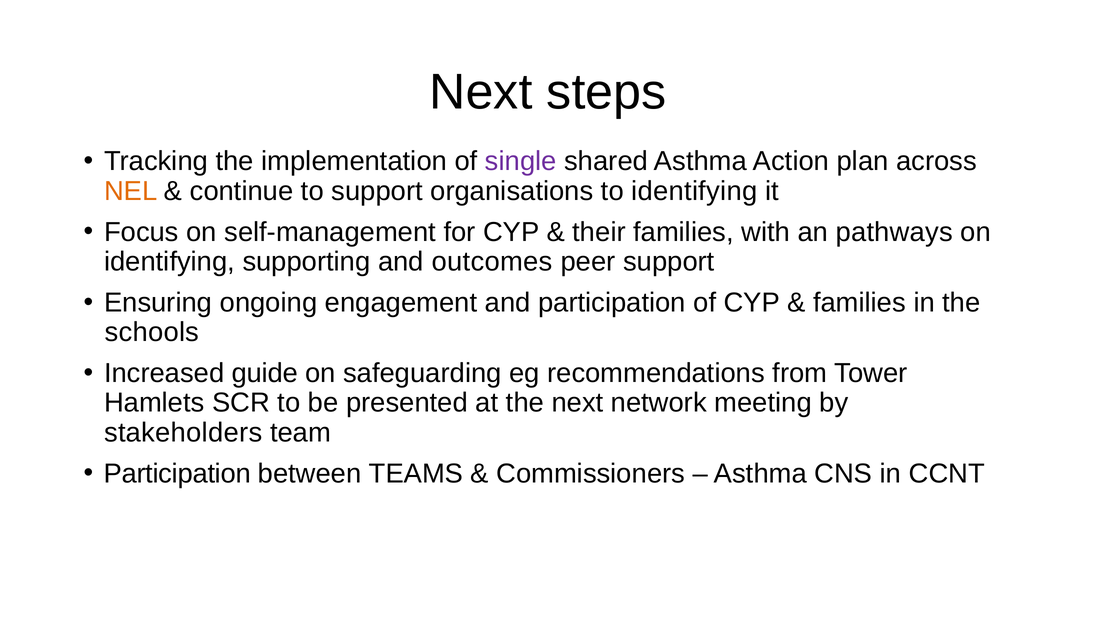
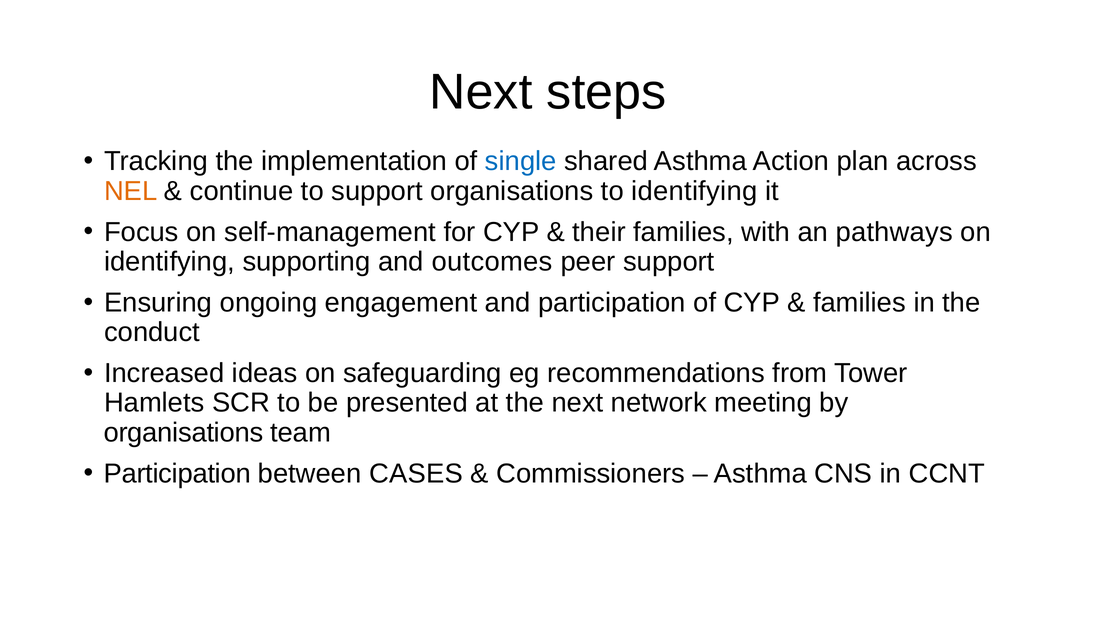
single colour: purple -> blue
schools: schools -> conduct
guide: guide -> ideas
stakeholders at (183, 432): stakeholders -> organisations
TEAMS: TEAMS -> CASES
